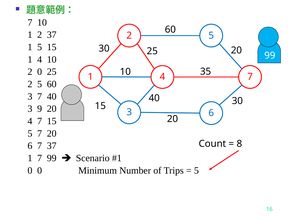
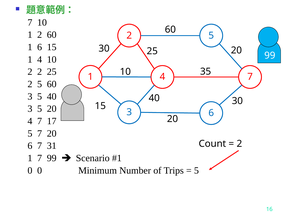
2 37: 37 -> 60
1 5: 5 -> 6
2 0: 0 -> 2
7 at (40, 97): 7 -> 5
9 at (40, 109): 9 -> 5
7 15: 15 -> 17
8 at (239, 144): 8 -> 2
7 37: 37 -> 31
